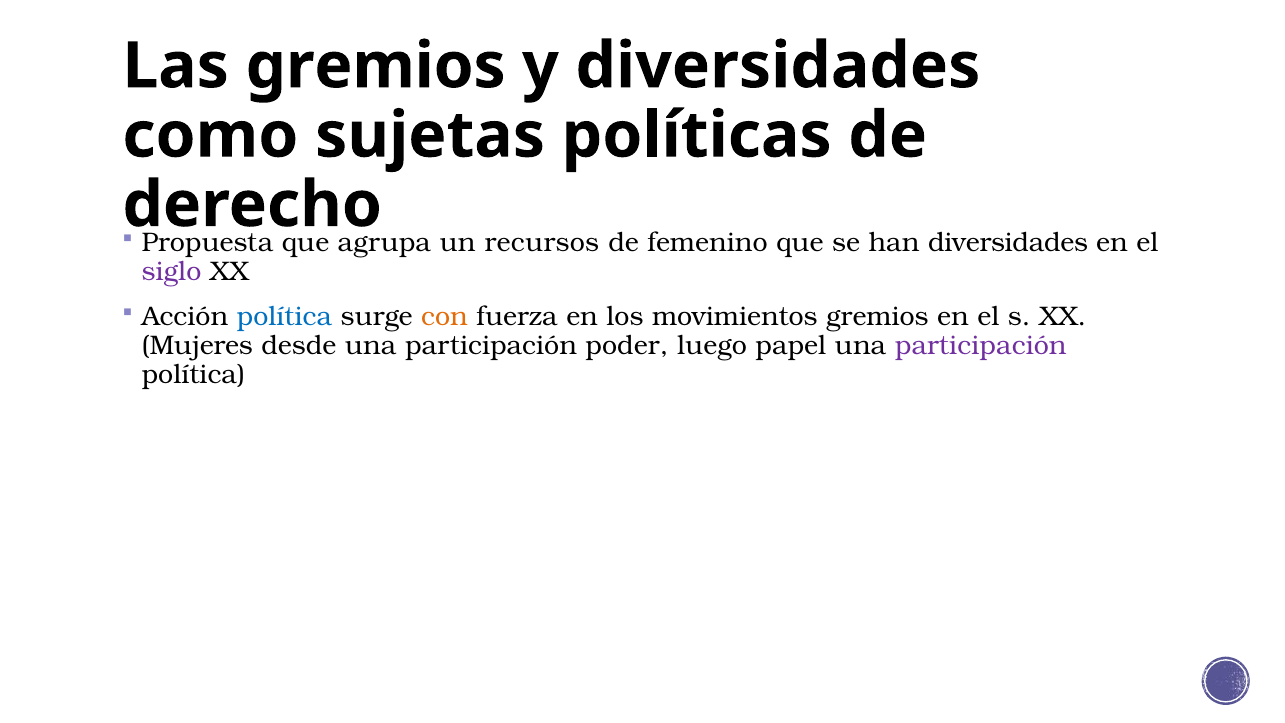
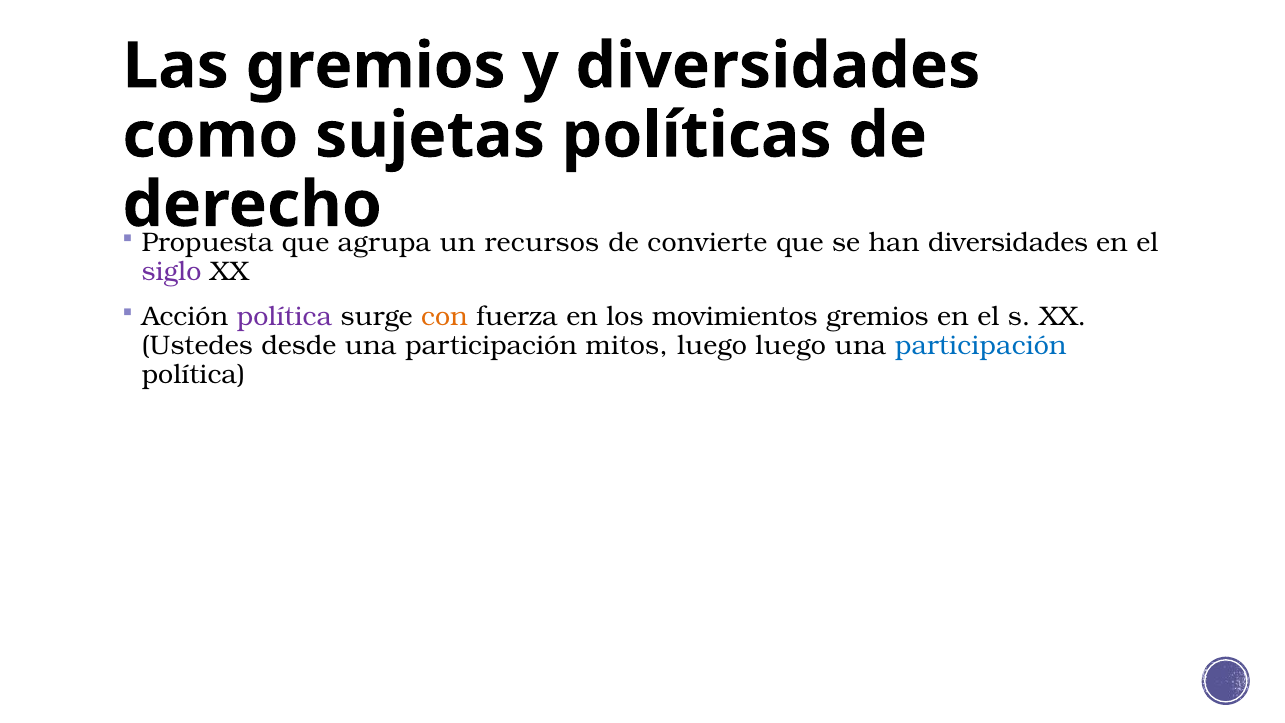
femenino: femenino -> convierte
política at (284, 317) colour: blue -> purple
Mujeres: Mujeres -> Ustedes
poder: poder -> mitos
luego papel: papel -> luego
participación at (981, 346) colour: purple -> blue
